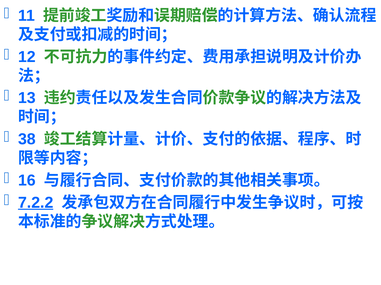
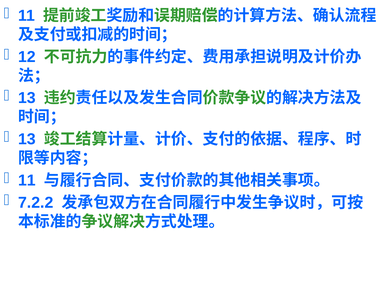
38 at (27, 140): 38 -> 13
16 at (27, 181): 16 -> 11
7.2.2 underline: present -> none
